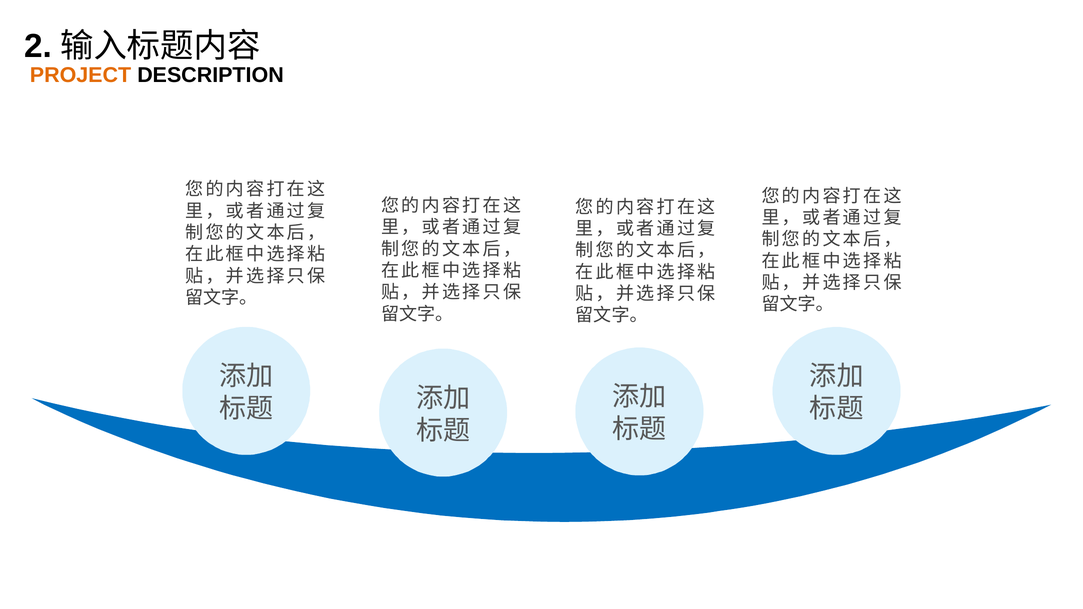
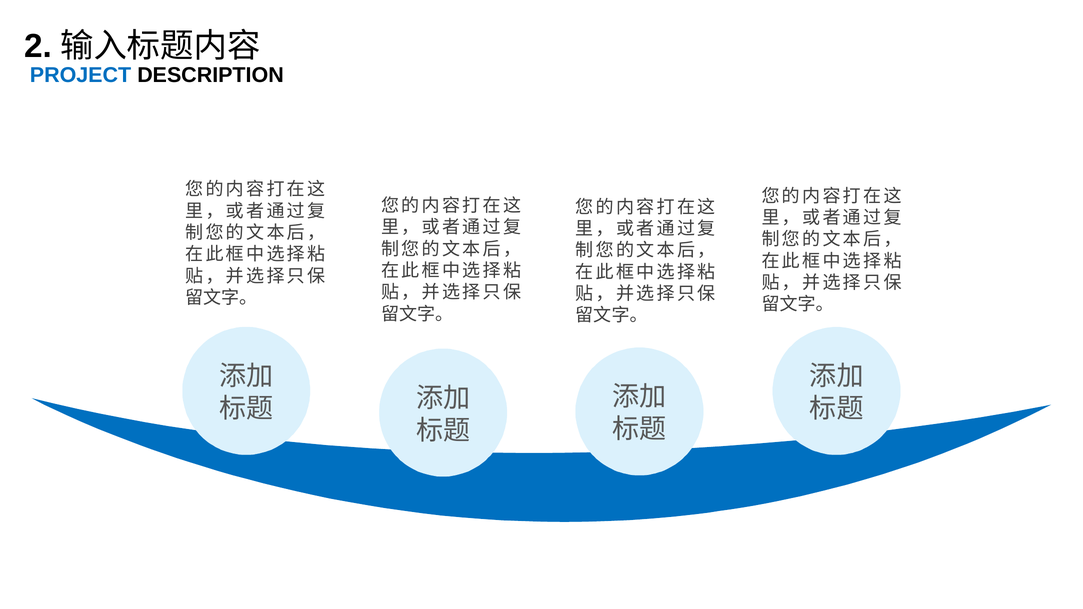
PROJECT colour: orange -> blue
